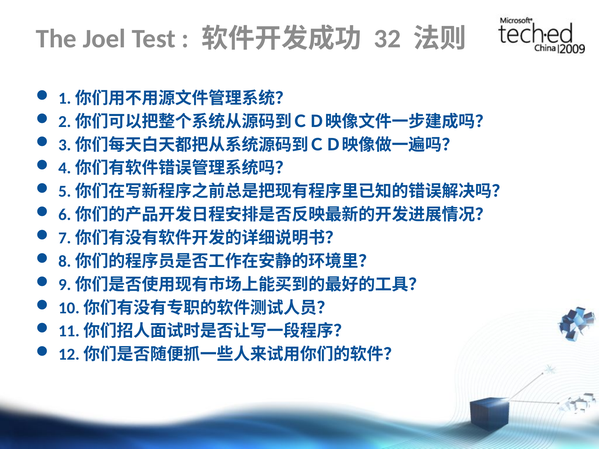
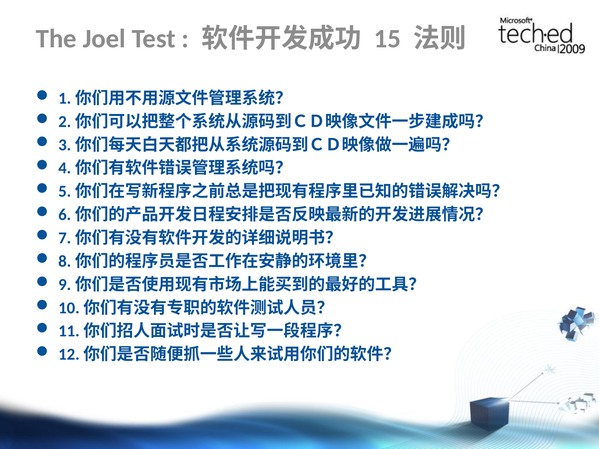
32: 32 -> 15
